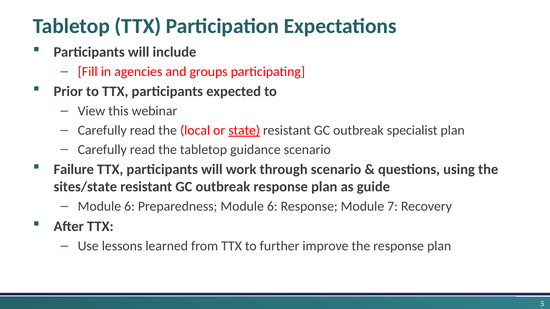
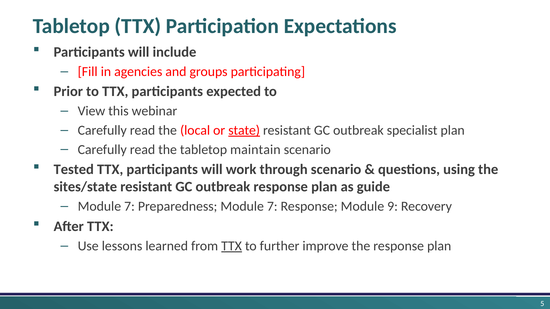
guidance: guidance -> maintain
Failure: Failure -> Tested
6 at (129, 207): 6 -> 7
Preparedness Module 6: 6 -> 7
7: 7 -> 9
TTX at (232, 246) underline: none -> present
